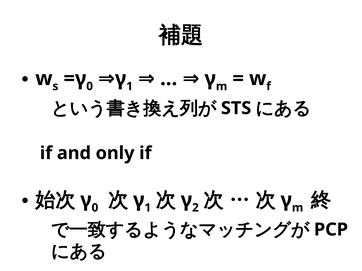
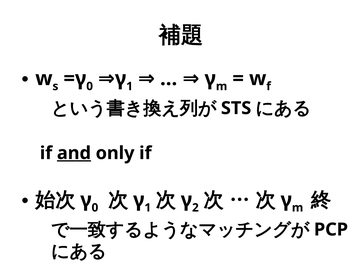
and underline: none -> present
